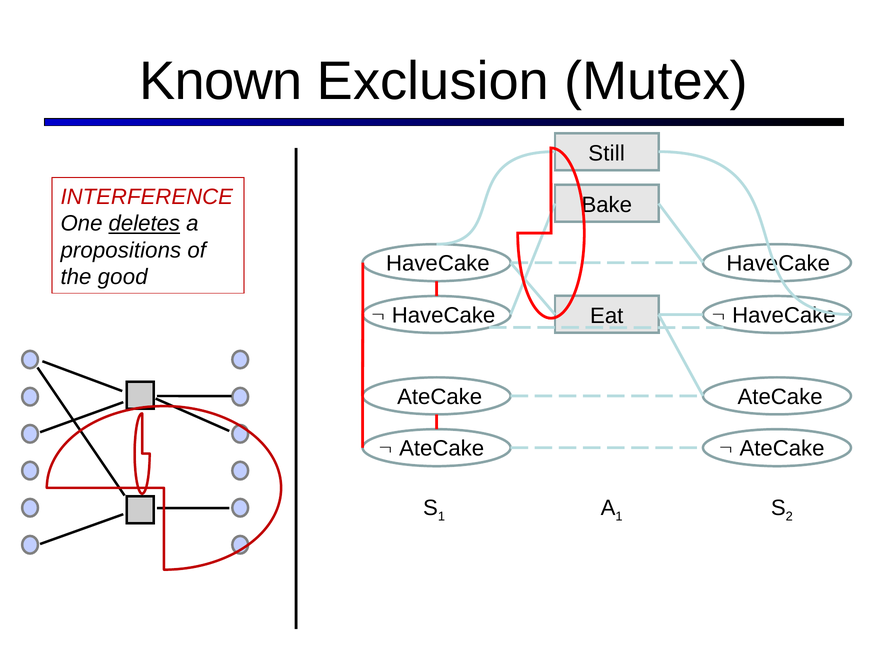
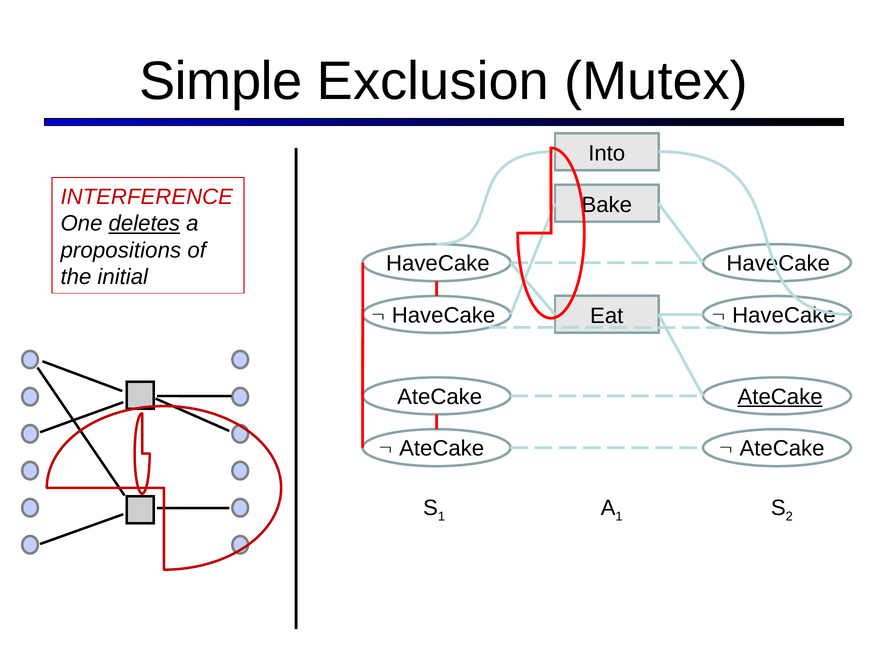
Known: Known -> Simple
Still: Still -> Into
good: good -> initial
AteCake at (780, 397) underline: none -> present
